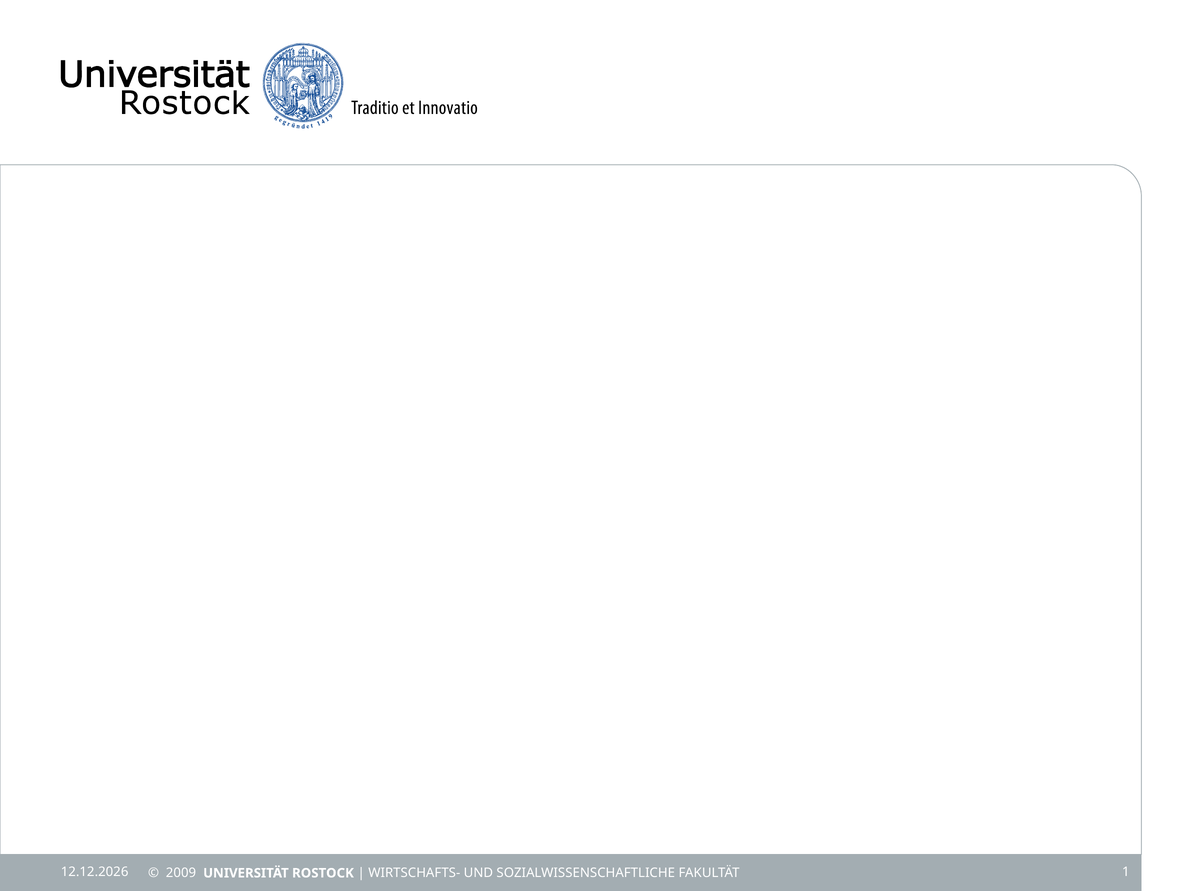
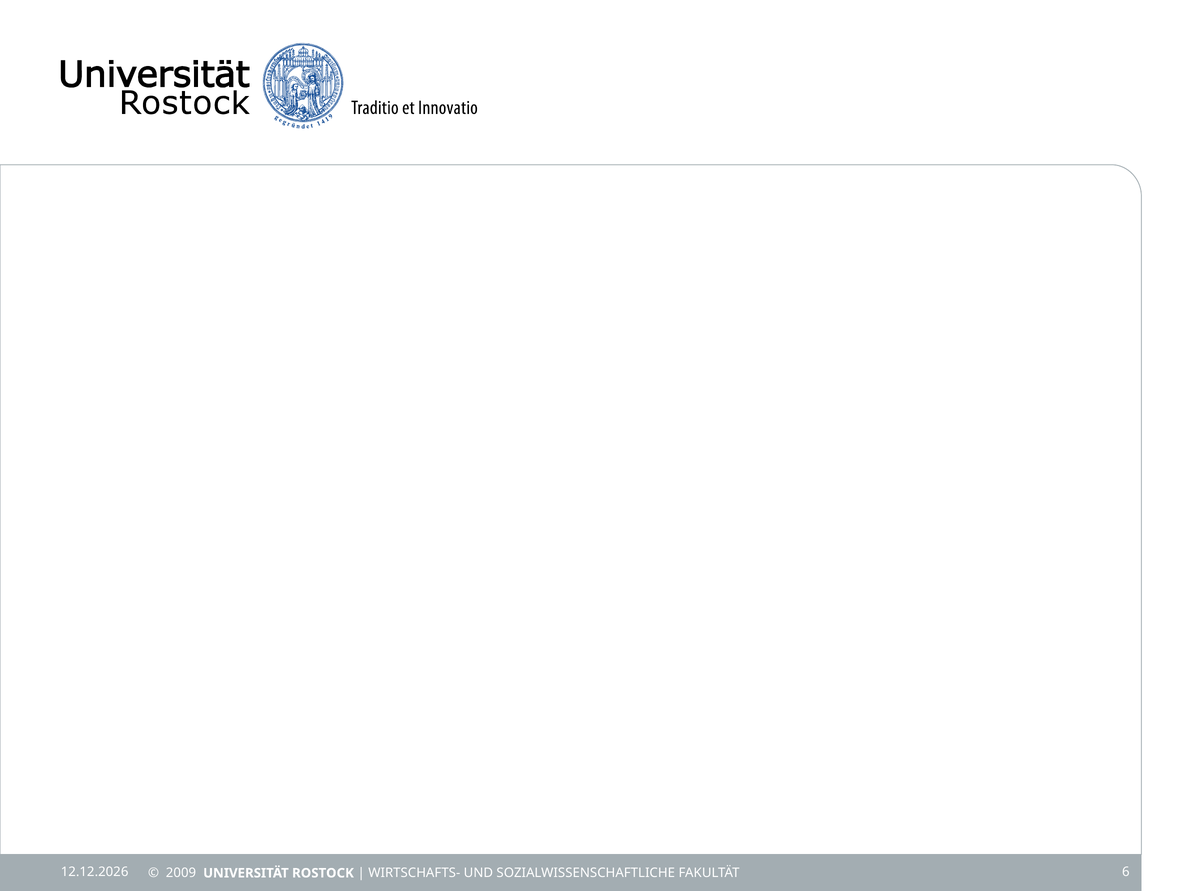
1: 1 -> 6
